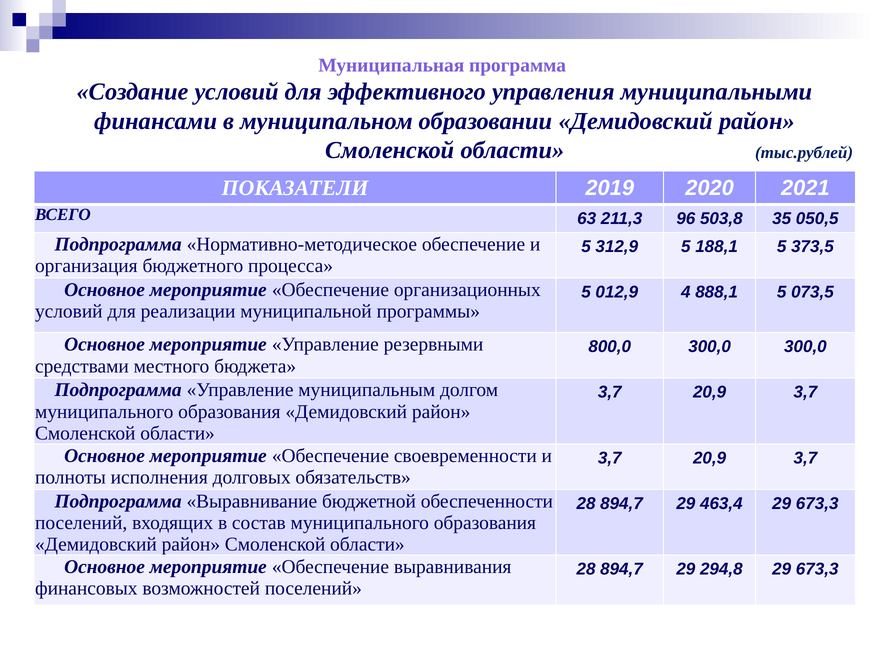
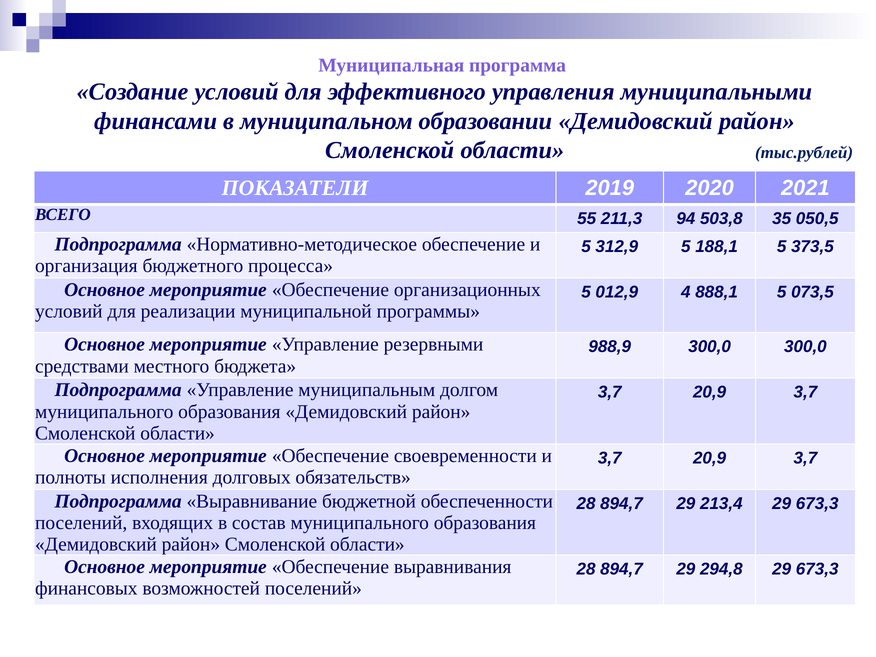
63: 63 -> 55
96: 96 -> 94
800,0: 800,0 -> 988,9
463,4: 463,4 -> 213,4
